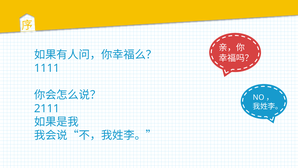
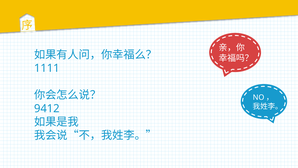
2111: 2111 -> 9412
